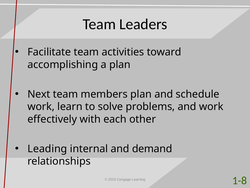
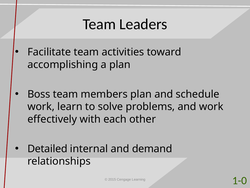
Next: Next -> Boss
Leading: Leading -> Detailed
1-8: 1-8 -> 1-0
